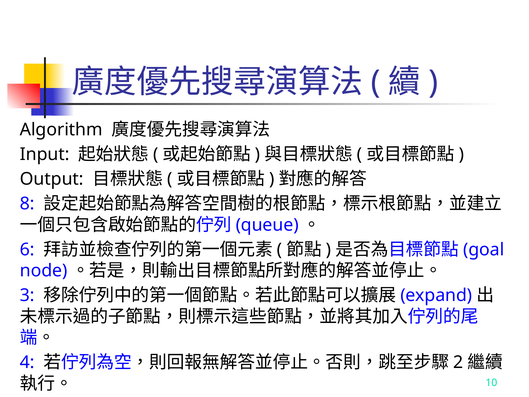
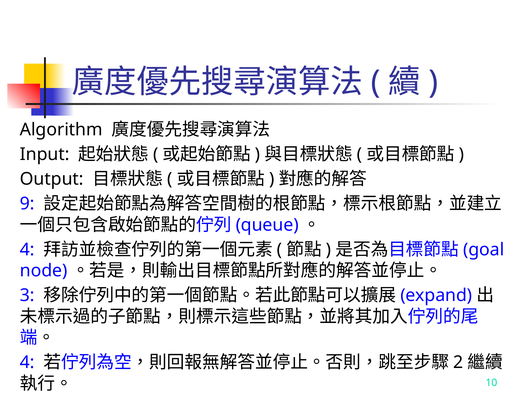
8: 8 -> 9
6 at (27, 249): 6 -> 4
